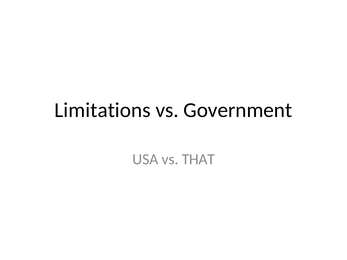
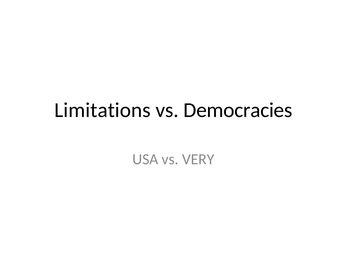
Government: Government -> Democracies
THAT: THAT -> VERY
